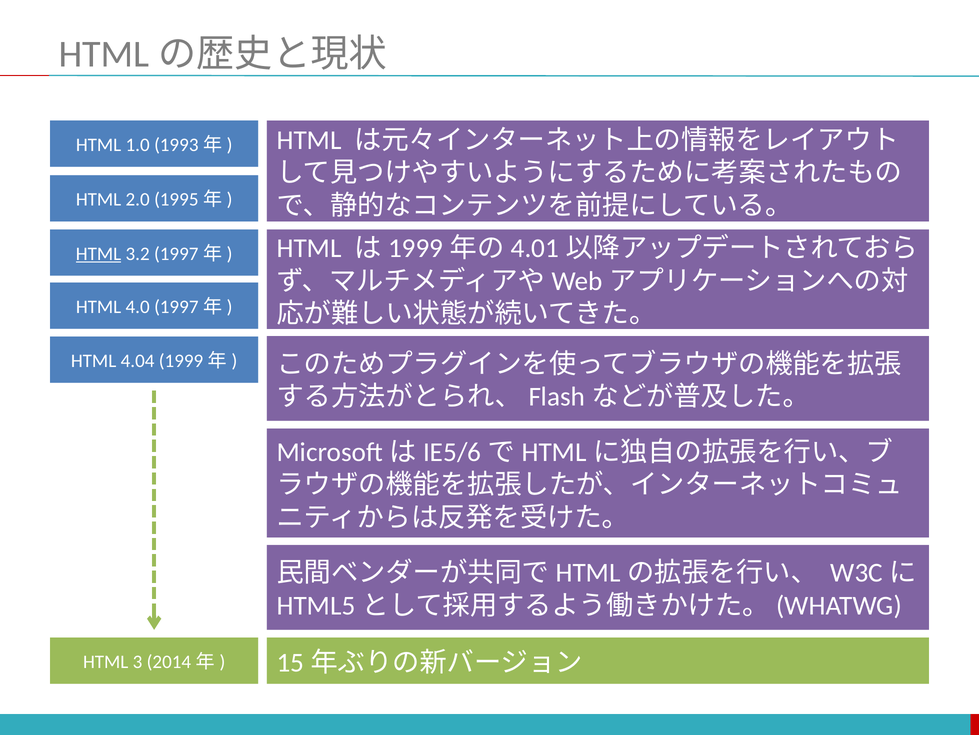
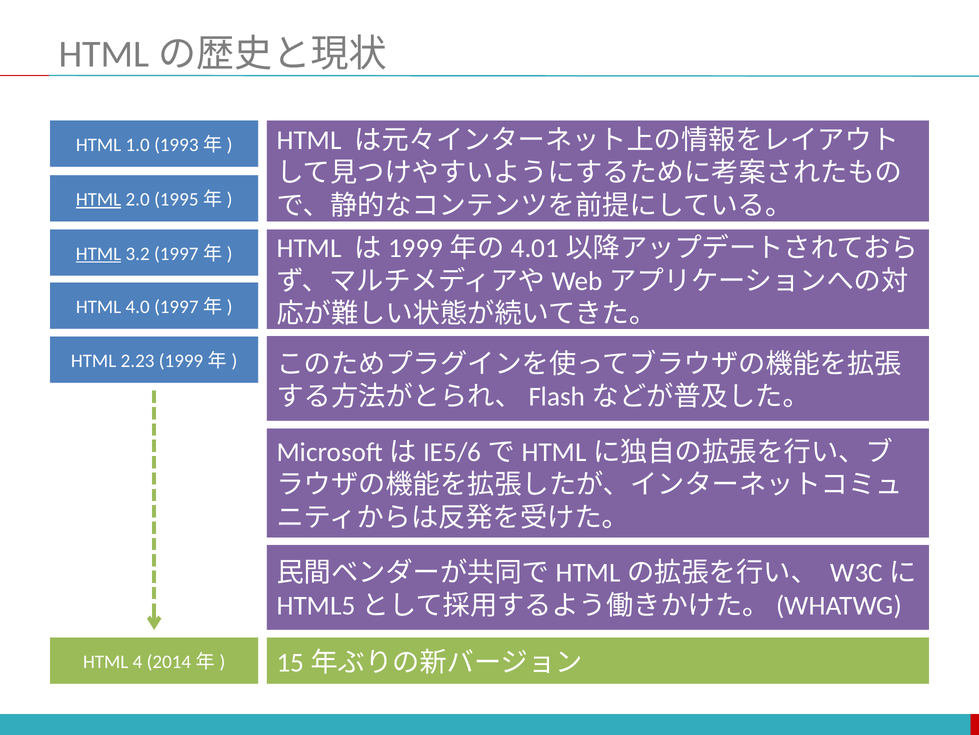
HTML at (99, 199) underline: none -> present
4.04: 4.04 -> 2.23
3: 3 -> 4
